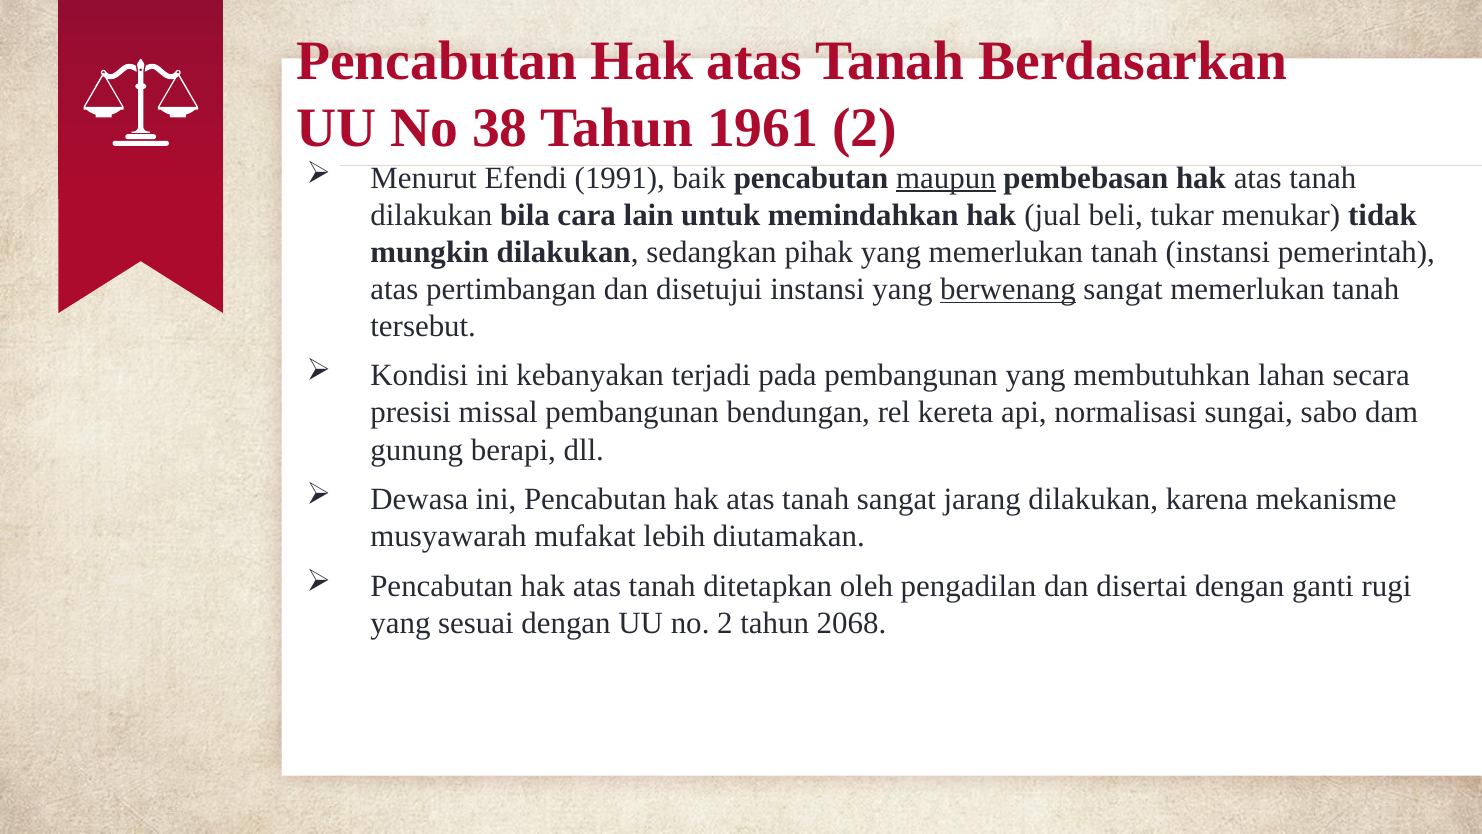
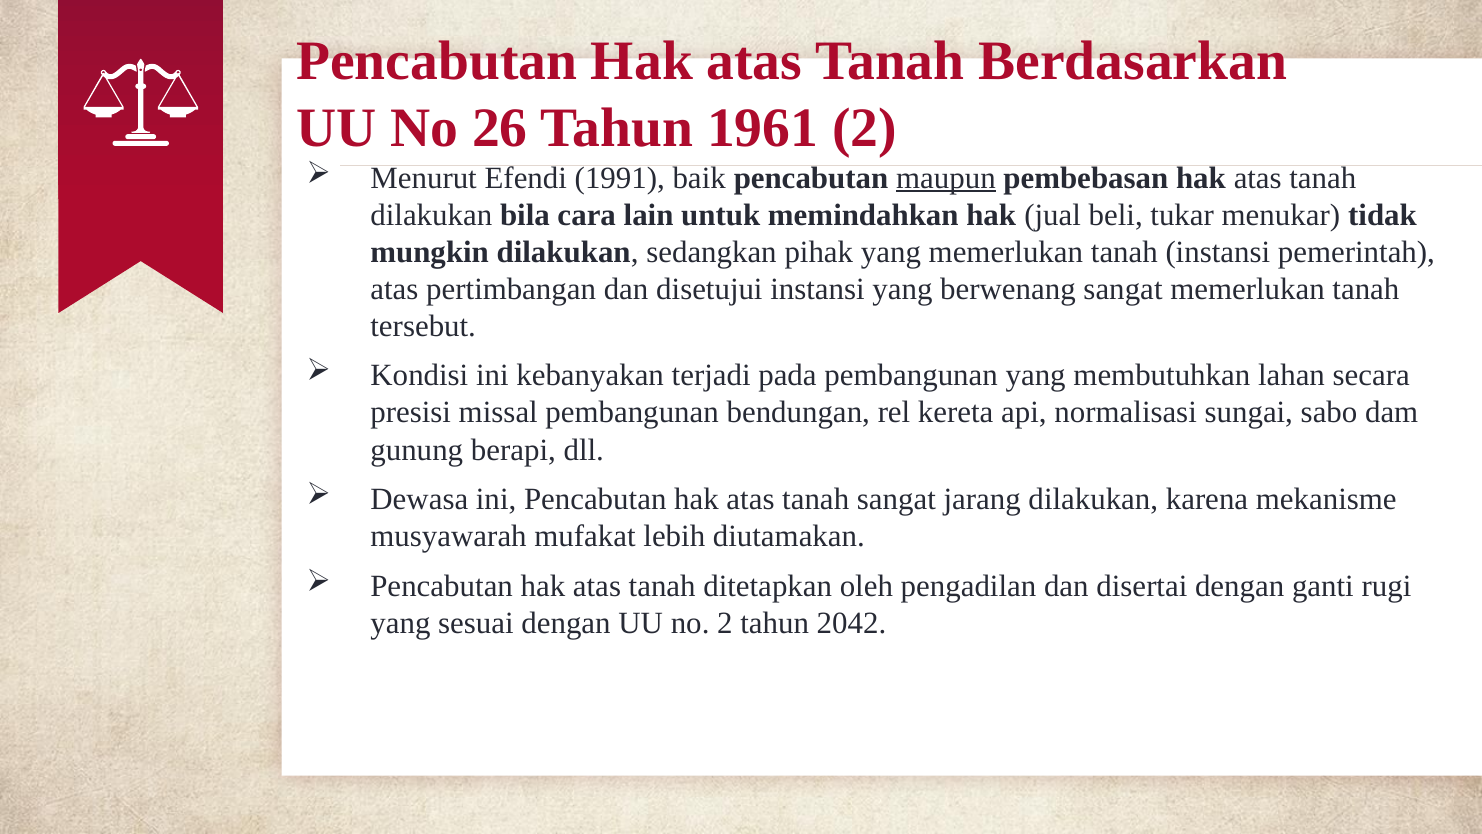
38: 38 -> 26
berwenang underline: present -> none
2068: 2068 -> 2042
